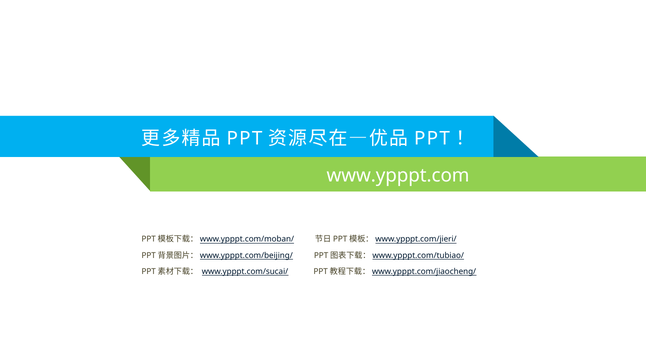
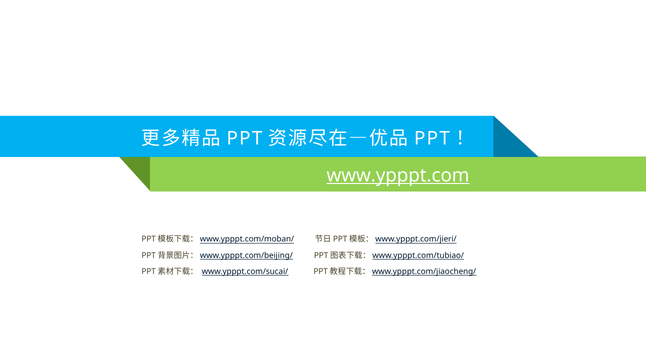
www.ypppt.com underline: none -> present
